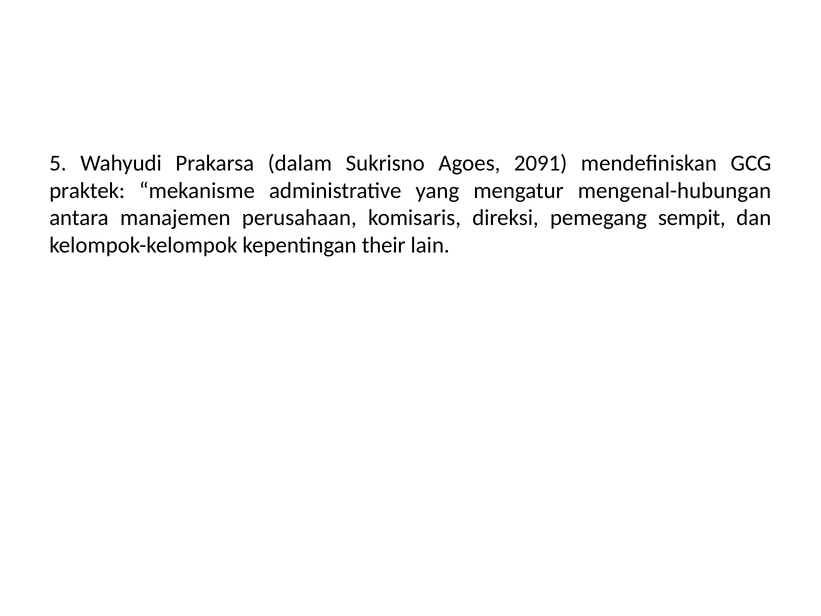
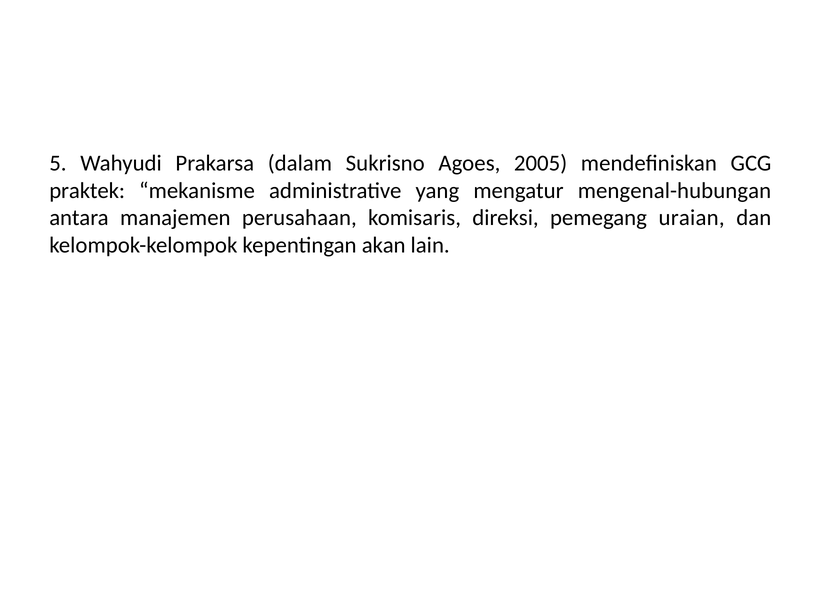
2091: 2091 -> 2005
sempit: sempit -> uraian
their: their -> akan
